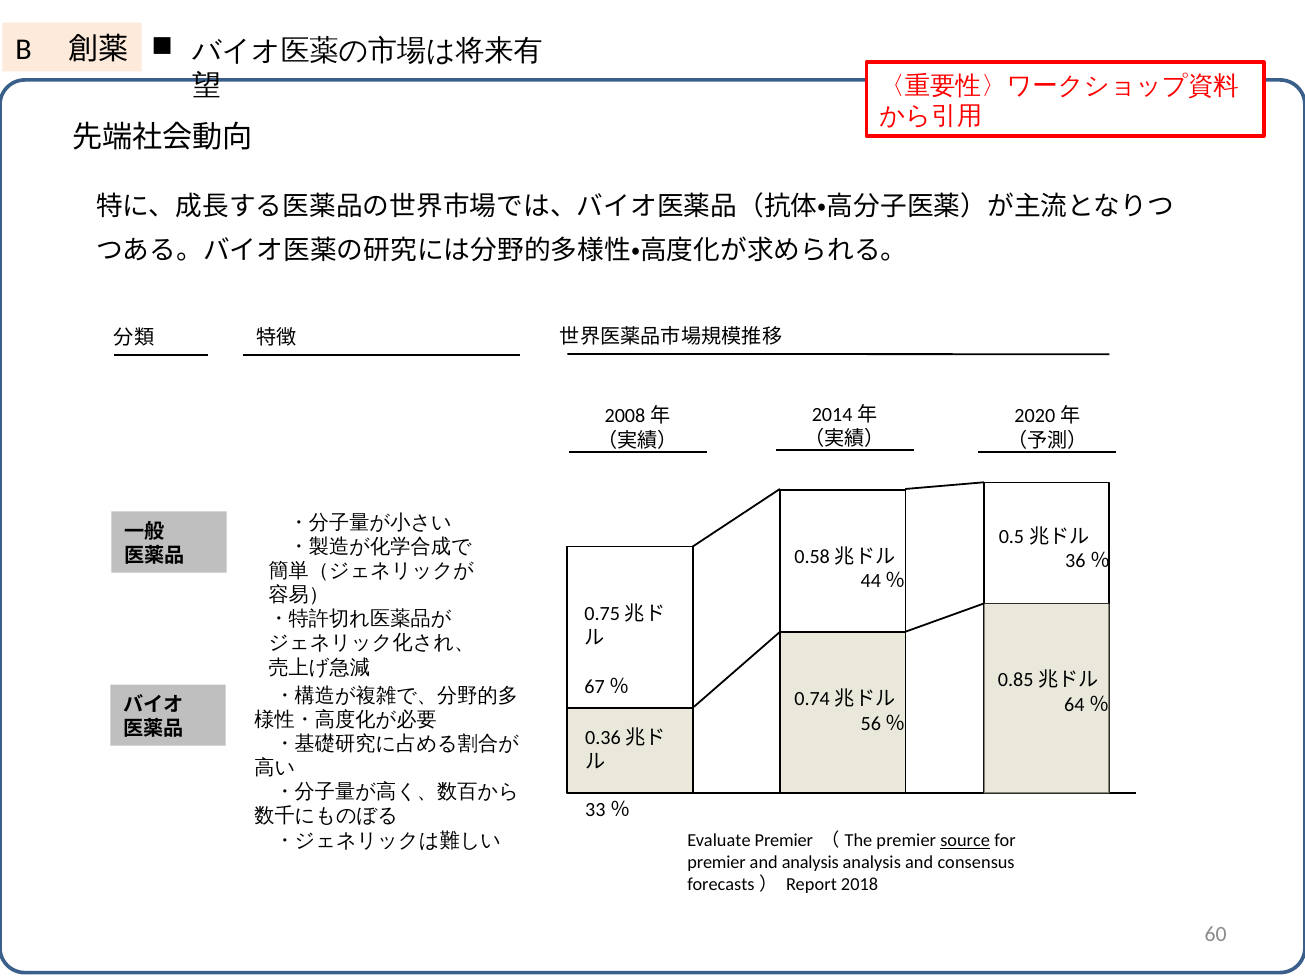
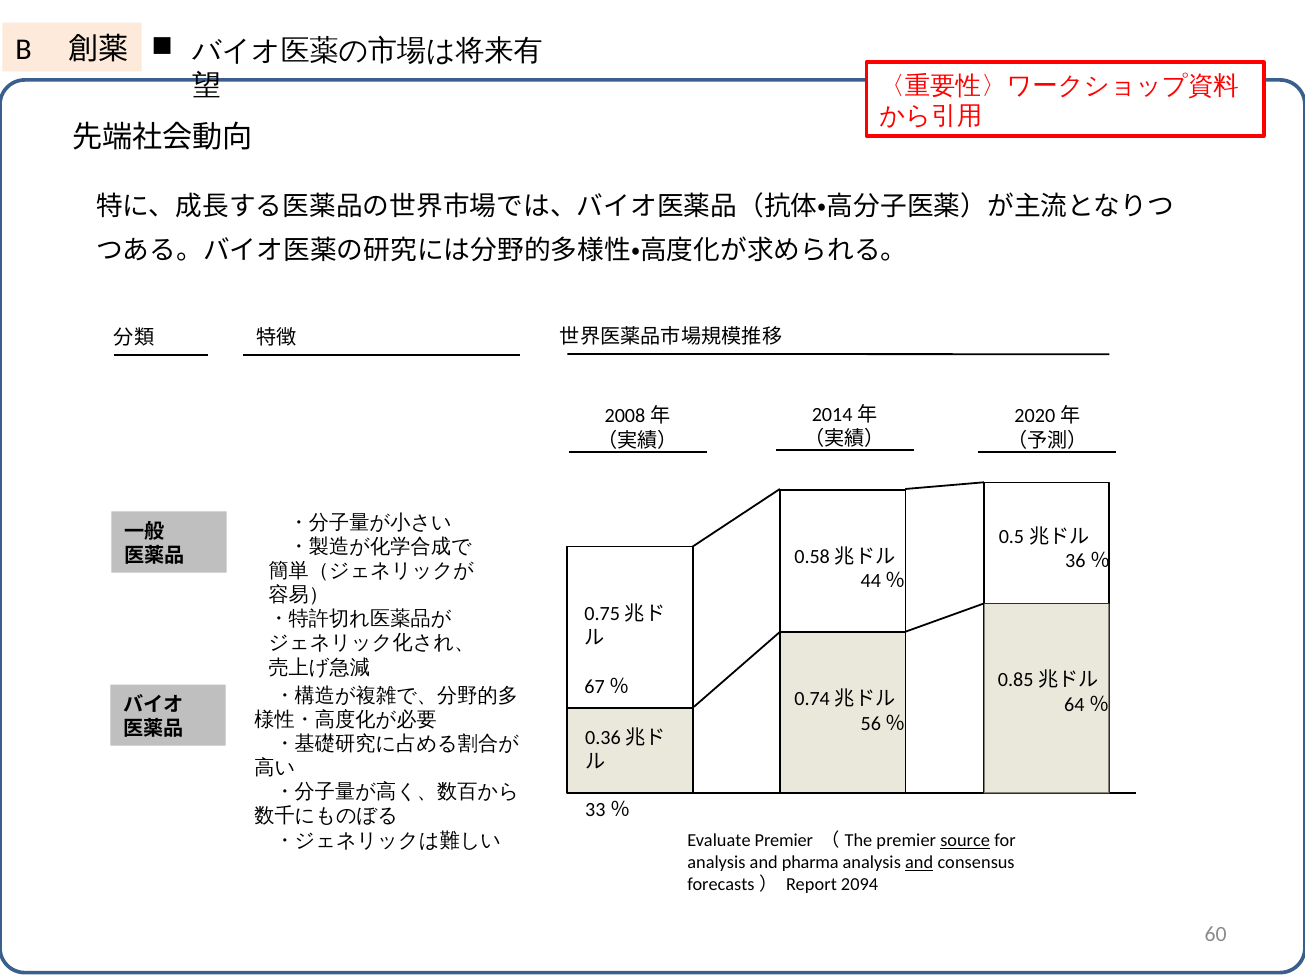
premier at (717, 862): premier -> analysis
and analysis: analysis -> pharma
and at (919, 862) underline: none -> present
2018: 2018 -> 2094
